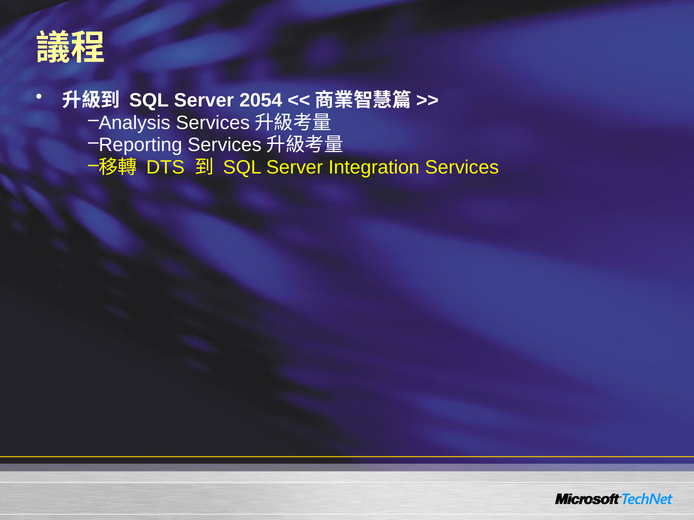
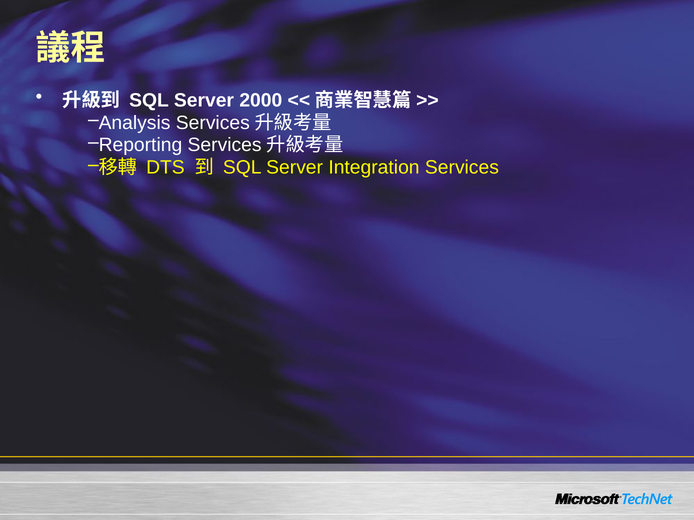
2054: 2054 -> 2000
